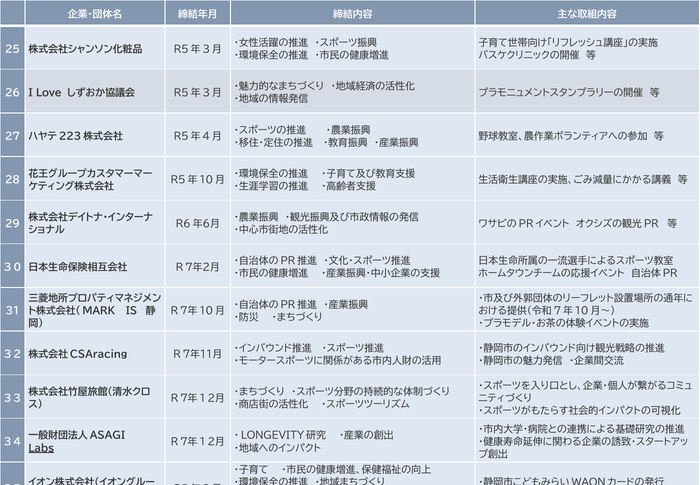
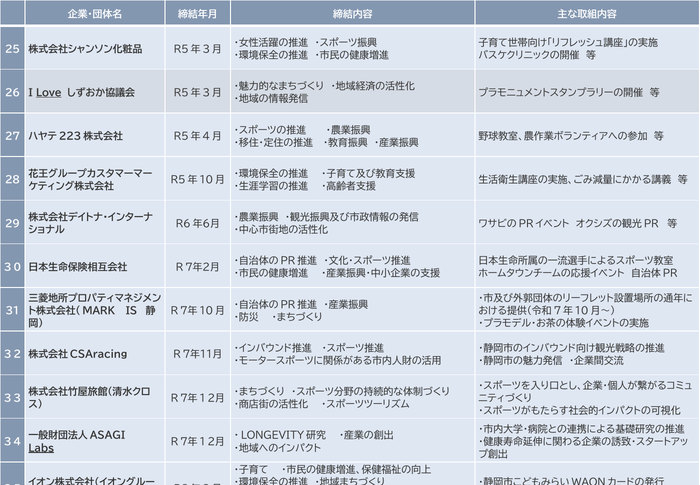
Love underline: none -> present
